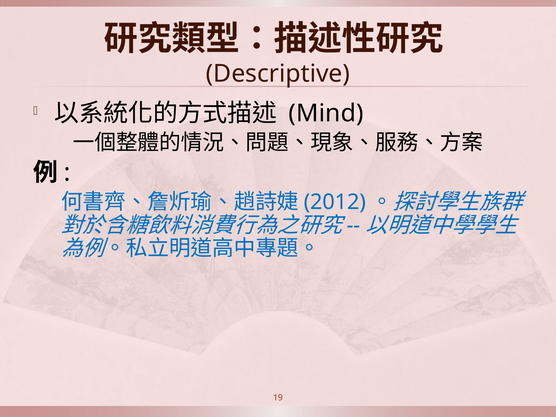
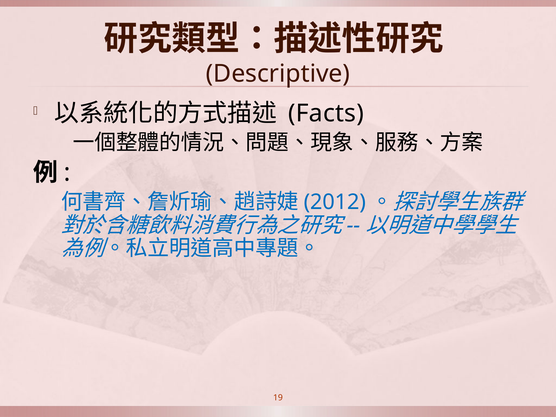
Mind: Mind -> Facts
